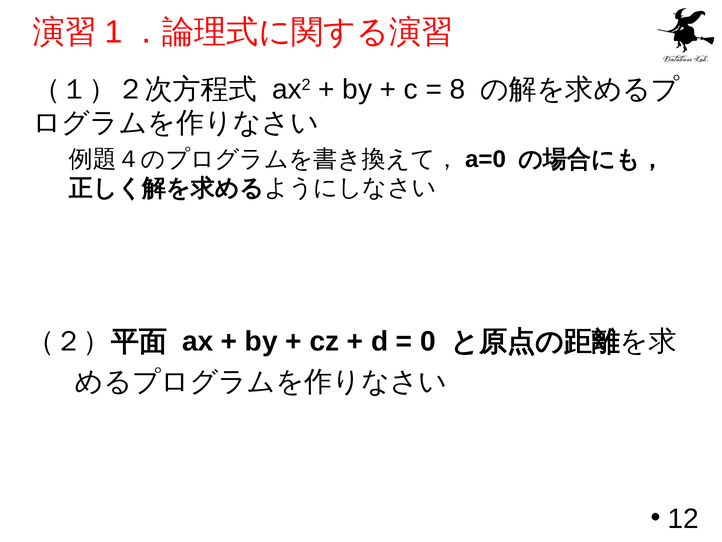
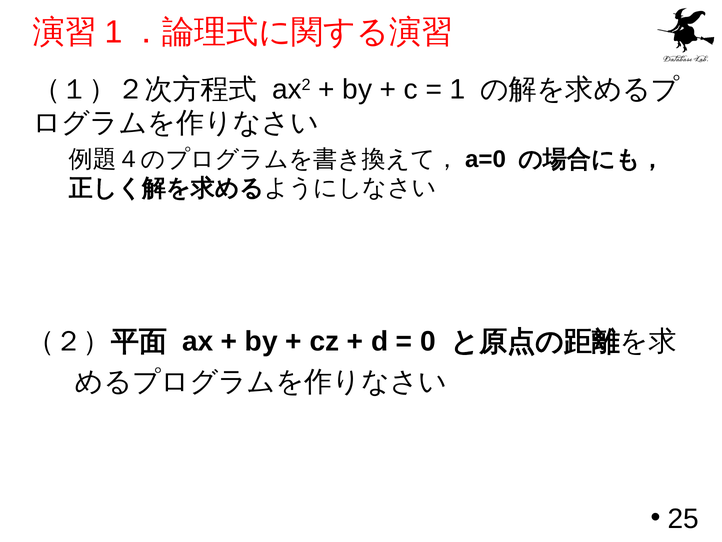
8 at (458, 89): 8 -> 1
12: 12 -> 25
